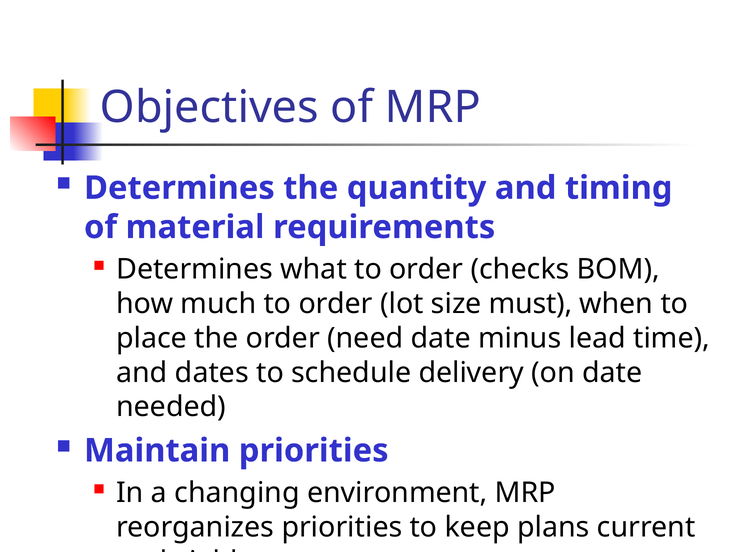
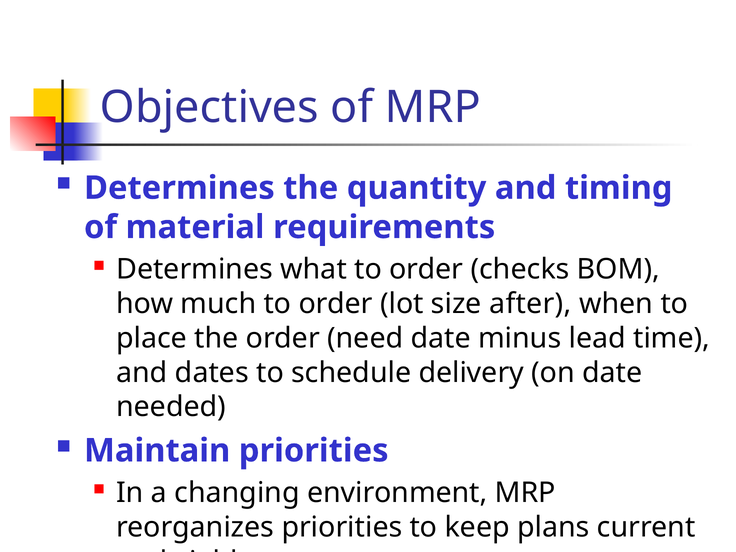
must: must -> after
